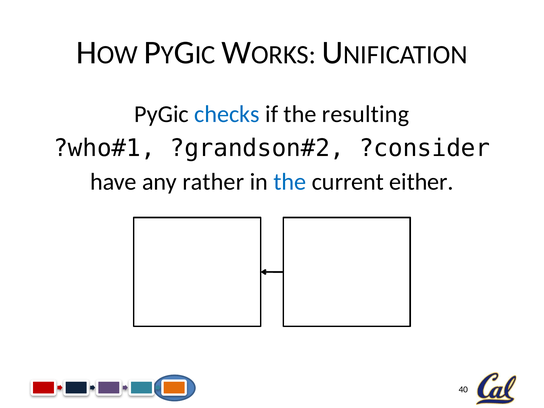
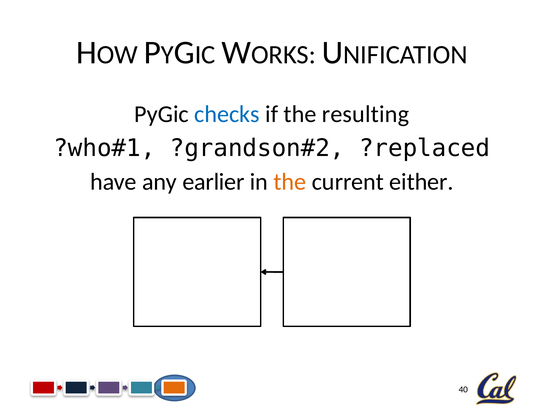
?consider: ?consider -> ?replaced
rather: rather -> earlier
the at (290, 182) colour: blue -> orange
